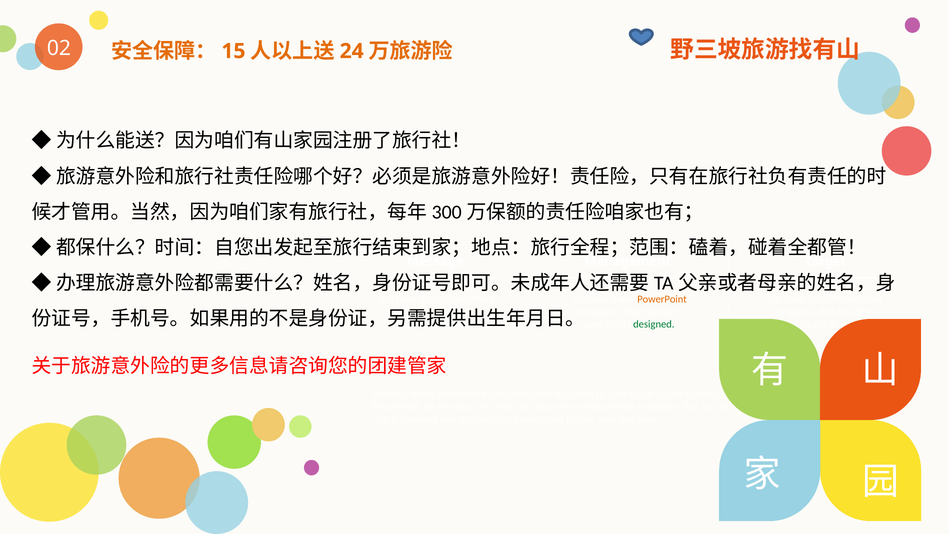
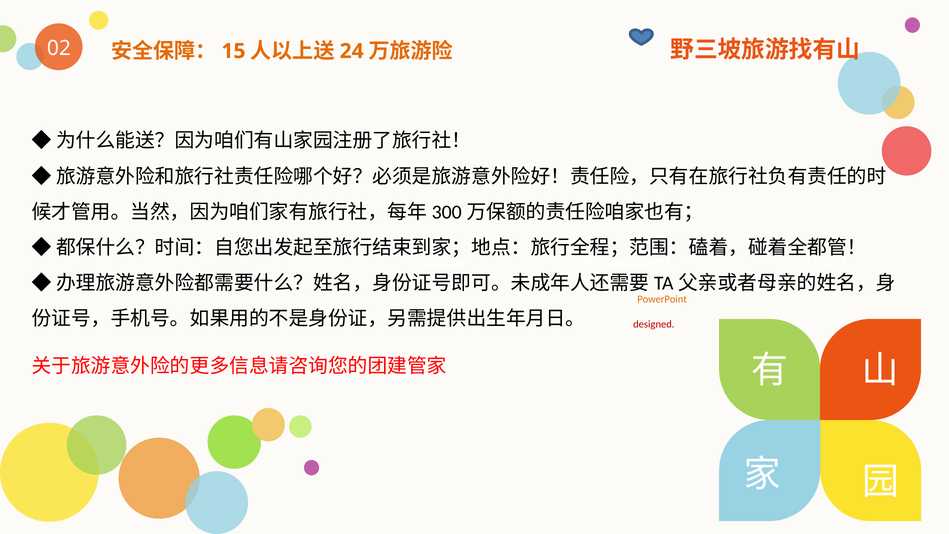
designed at (654, 324) colour: green -> red
